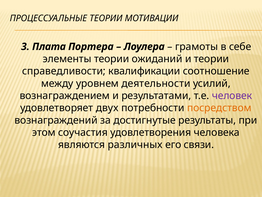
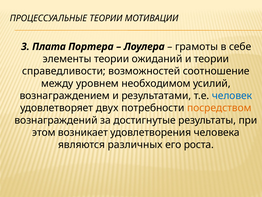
квалификации: квалификации -> возможностей
деятельности: деятельности -> необходимом
человек colour: purple -> blue
соучастия: соучастия -> возникает
связи: связи -> роста
